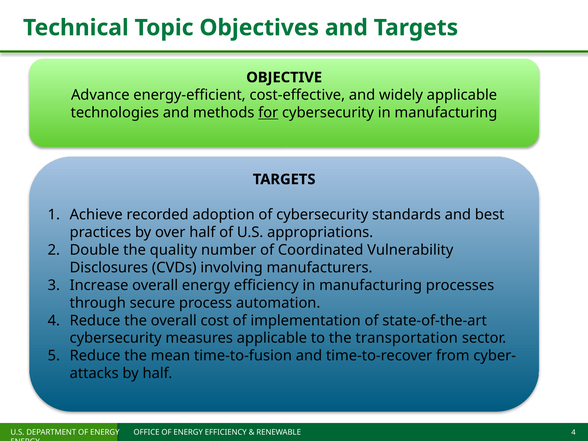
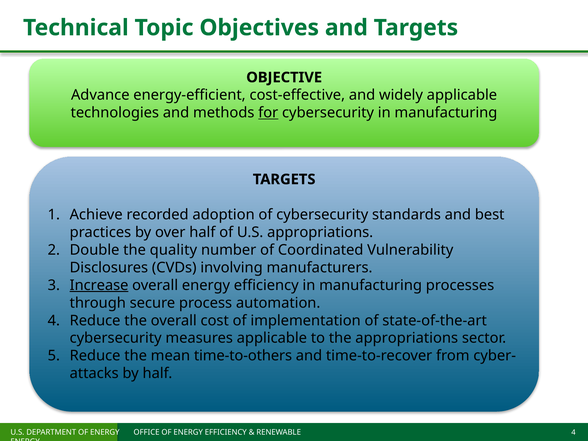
Increase underline: none -> present
the transportation: transportation -> appropriations
time-to-fusion: time-to-fusion -> time-to-others
